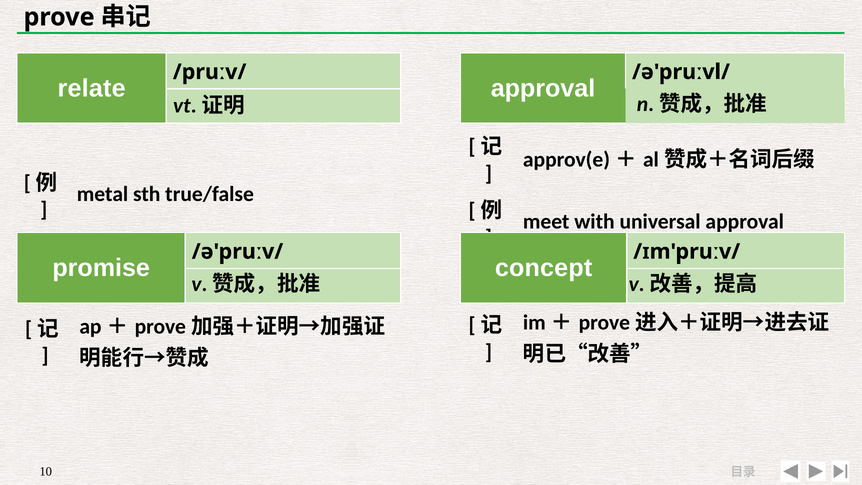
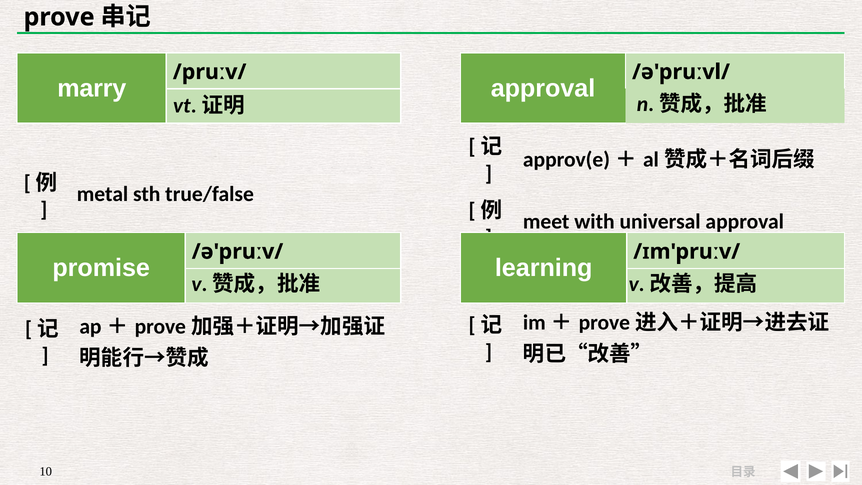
relate: relate -> marry
concept: concept -> learning
